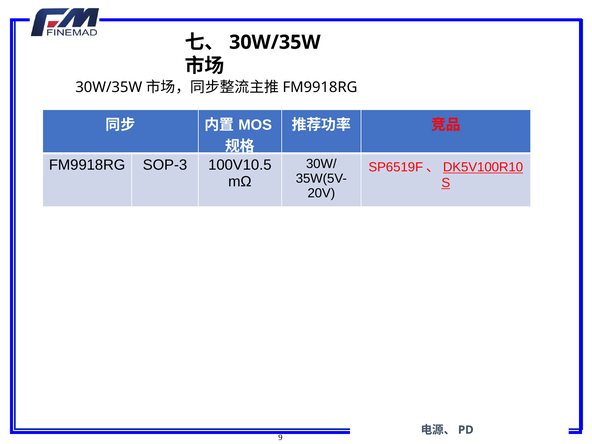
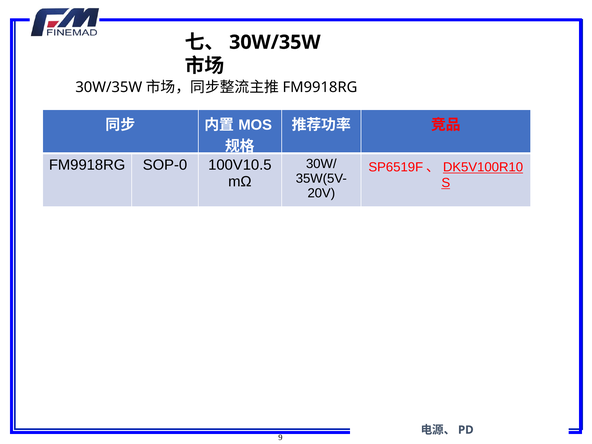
SOP-3: SOP-3 -> SOP-0
